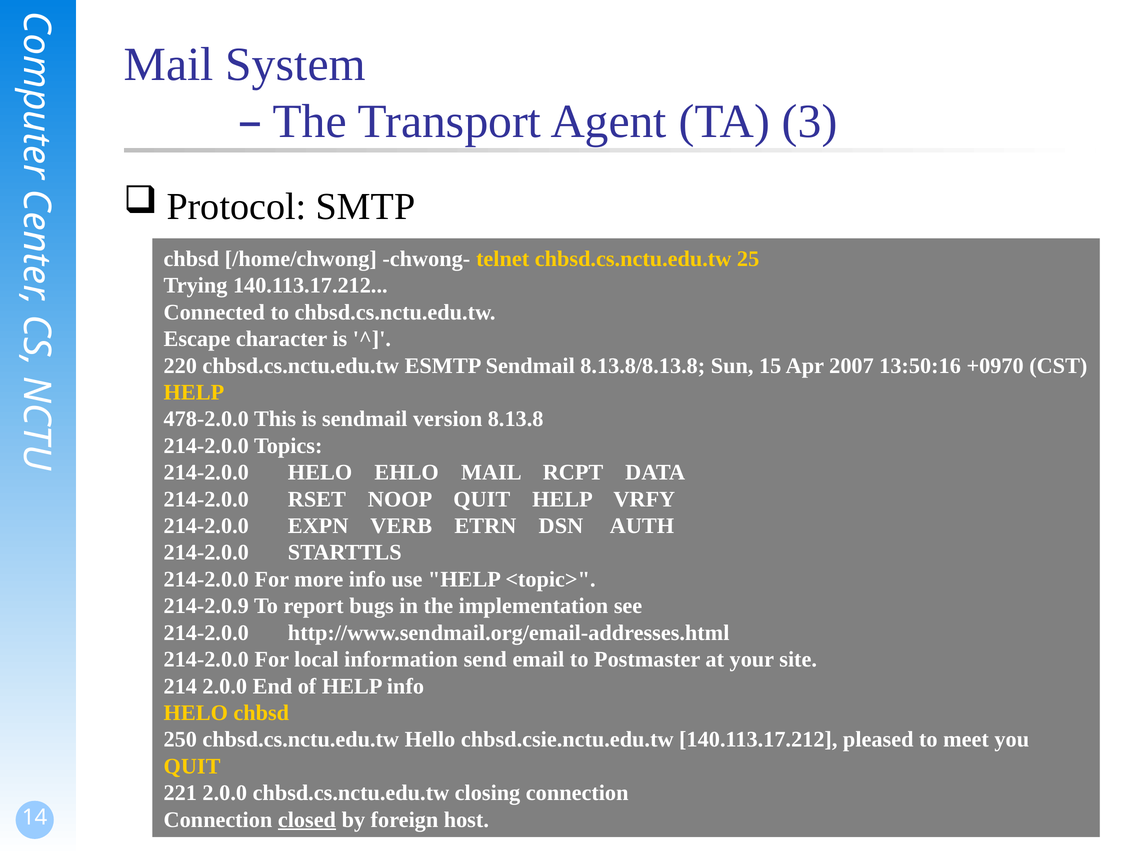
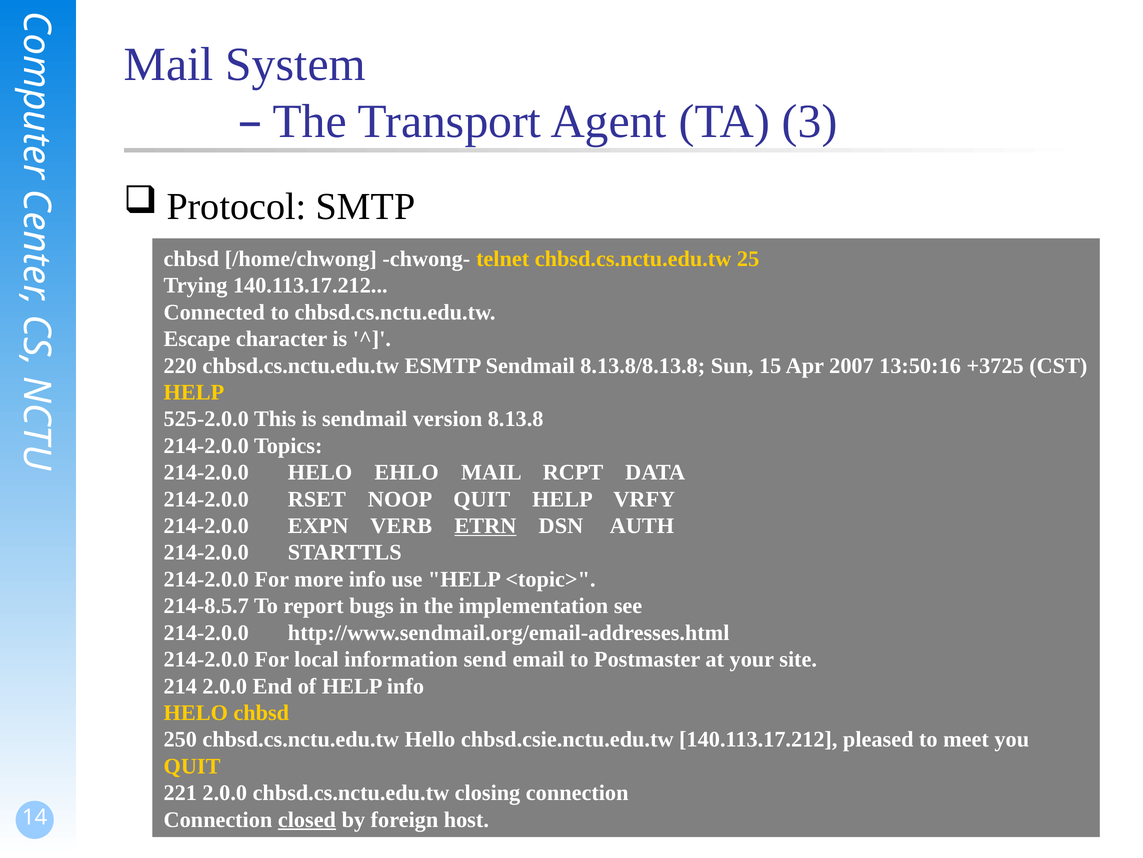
+0970: +0970 -> +3725
478-2.0.0: 478-2.0.0 -> 525-2.0.0
ETRN underline: none -> present
214-2.0.9: 214-2.0.9 -> 214-8.5.7
